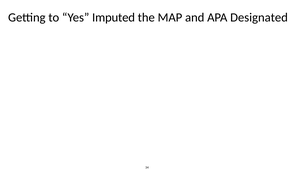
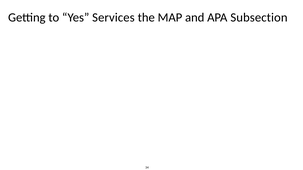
Imputed: Imputed -> Services
Designated: Designated -> Subsection
